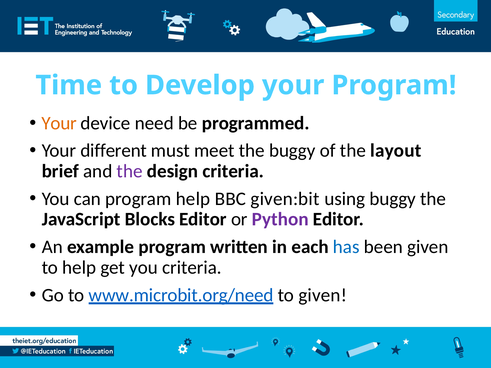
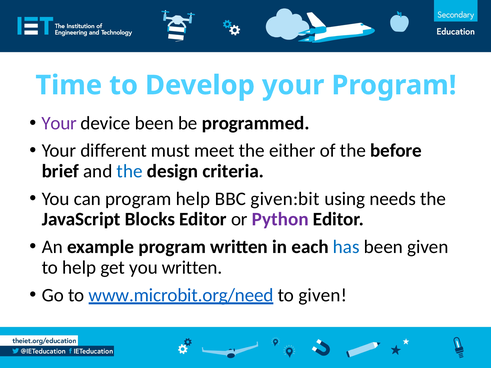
Your at (59, 123) colour: orange -> purple
device need: need -> been
the buggy: buggy -> either
layout: layout -> before
the at (130, 171) colour: purple -> blue
using buggy: buggy -> needs
you criteria: criteria -> written
